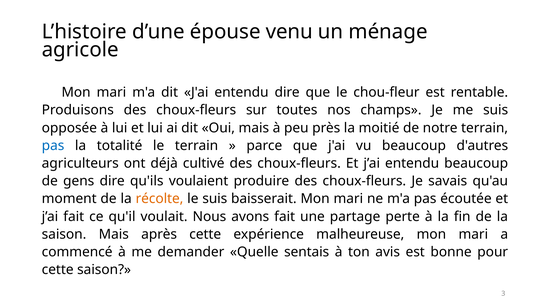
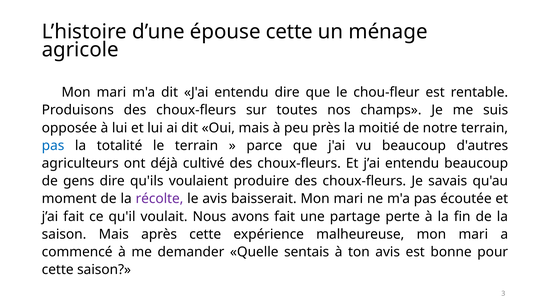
épouse venu: venu -> cette
récolte colour: orange -> purple
le suis: suis -> avis
